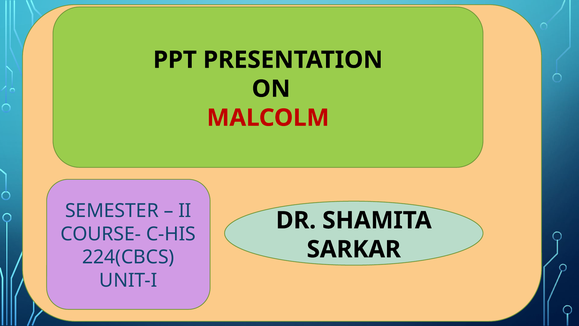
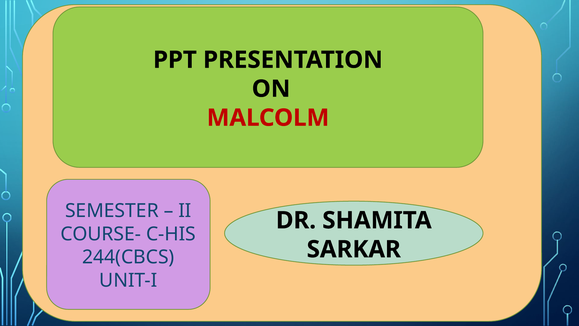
224(CBCS: 224(CBCS -> 244(CBCS
